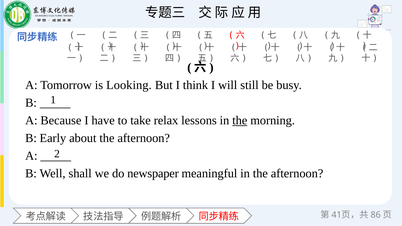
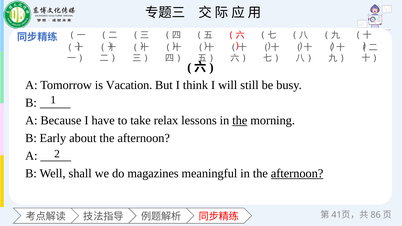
Looking: Looking -> Vacation
newspaper: newspaper -> magazines
afternoon at (297, 174) underline: none -> present
